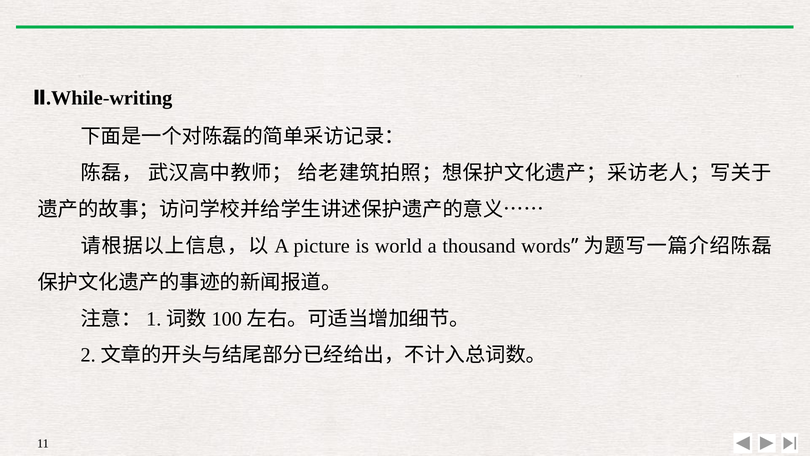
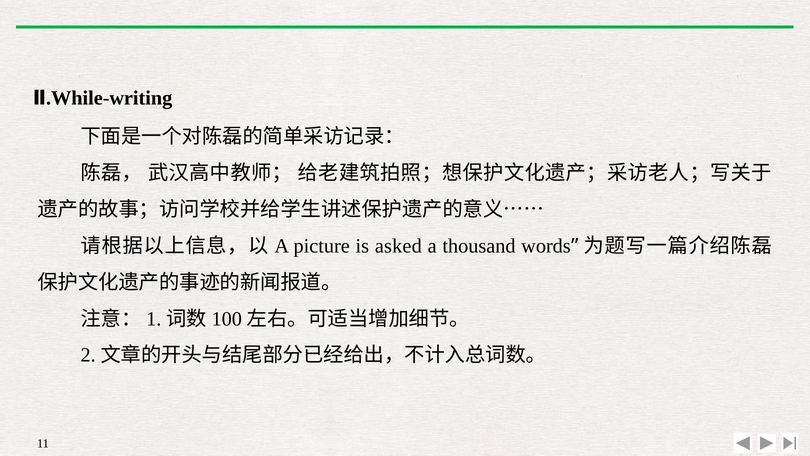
world: world -> asked
